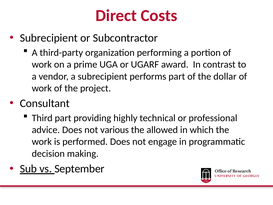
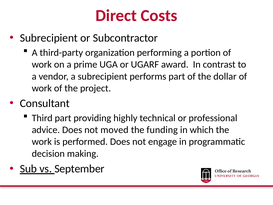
various: various -> moved
allowed: allowed -> funding
